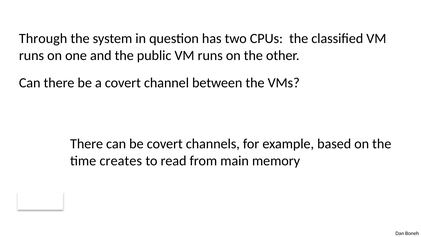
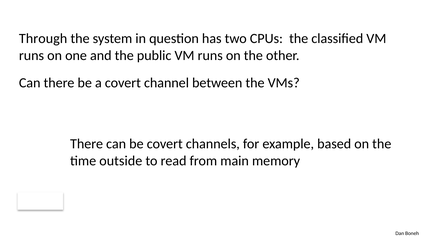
creates: creates -> outside
